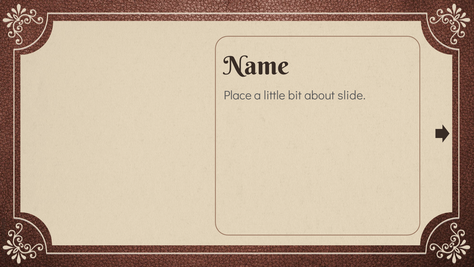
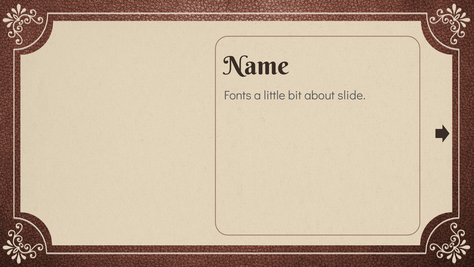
Place: Place -> Fonts
